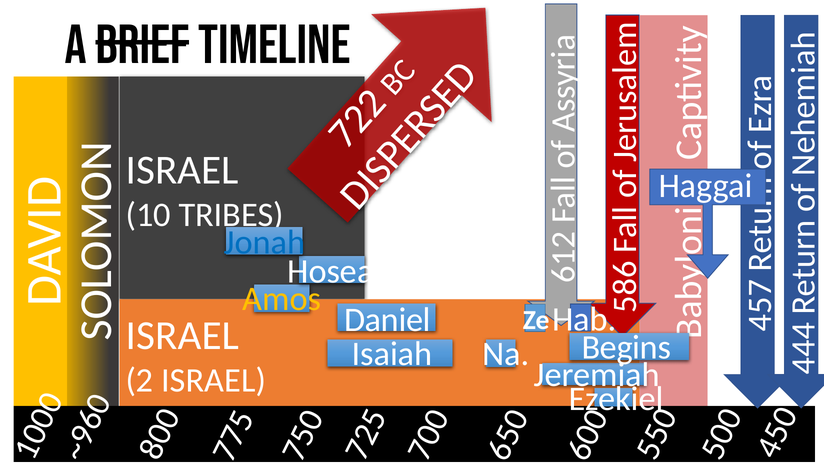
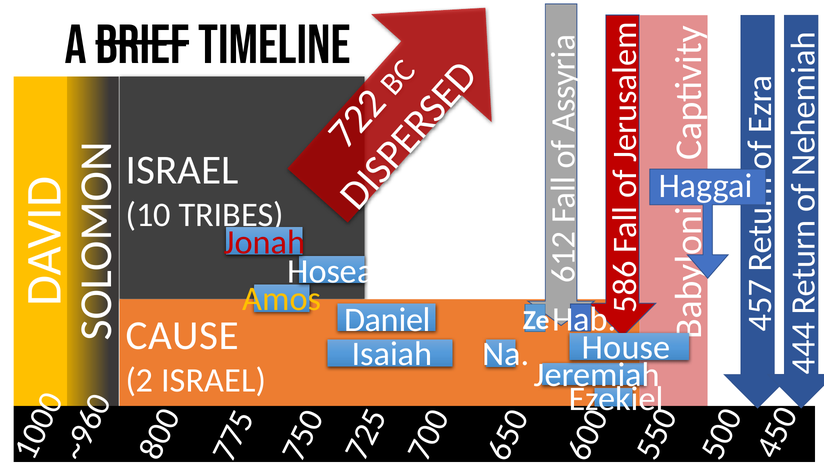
Jonah colour: blue -> red
ISRAEL at (182, 335): ISRAEL -> CAUSE
Begins: Begins -> House
